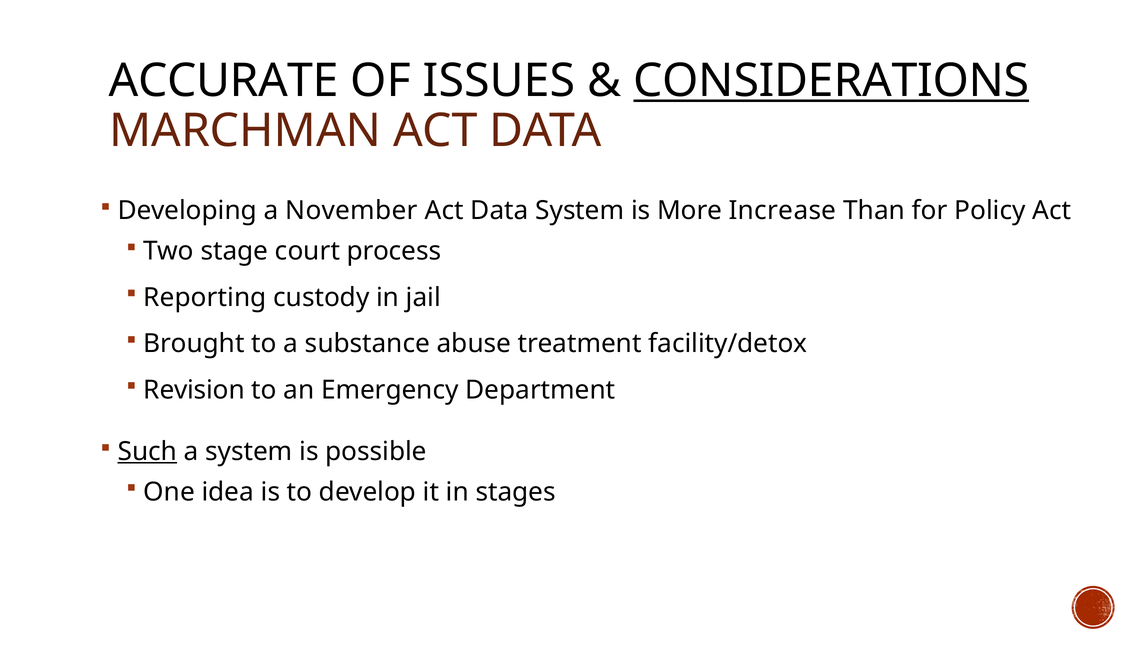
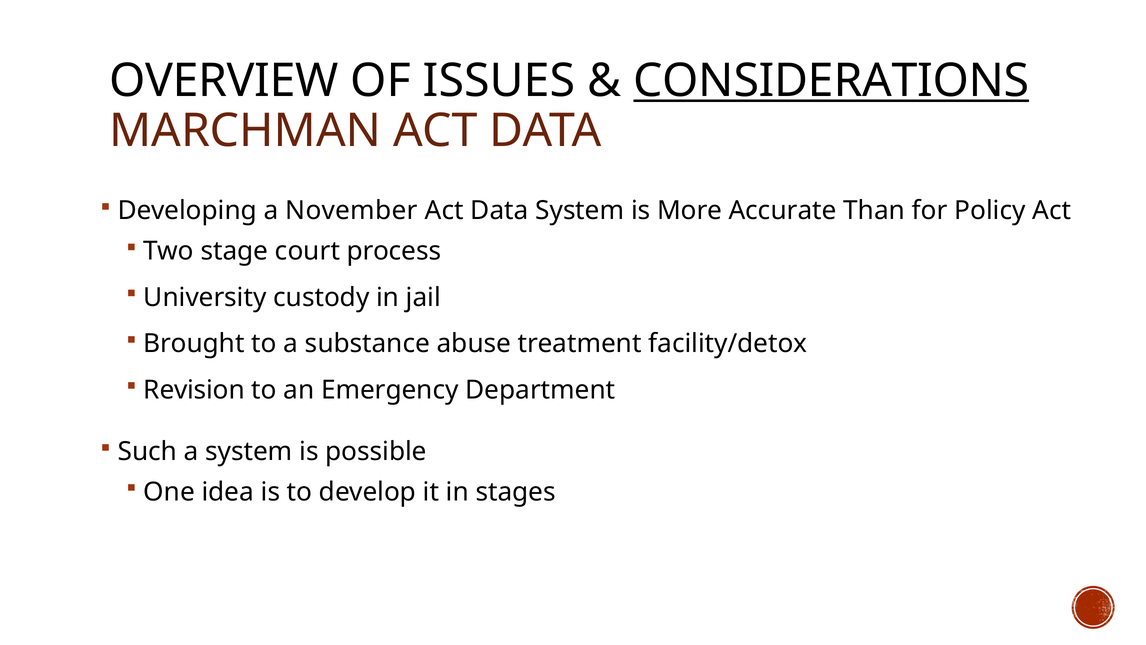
ACCURATE: ACCURATE -> OVERVIEW
Increase: Increase -> Accurate
Reporting: Reporting -> University
Such underline: present -> none
